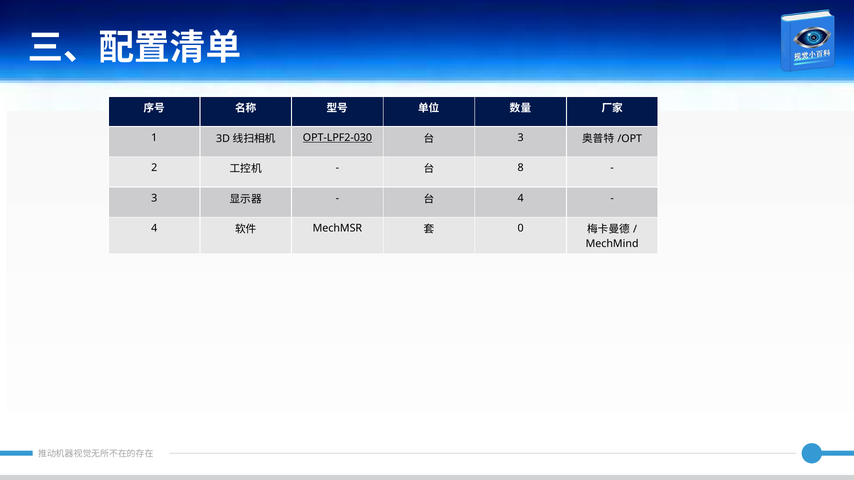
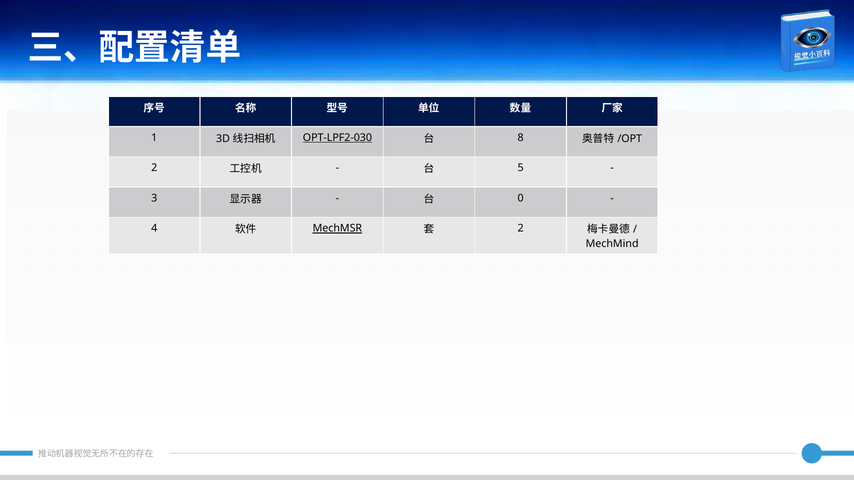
3 at (521, 138): 3 -> 8
8: 8 -> 5
4 at (521, 198): 4 -> 0
MechMSR underline: none -> present
0 at (521, 229): 0 -> 2
